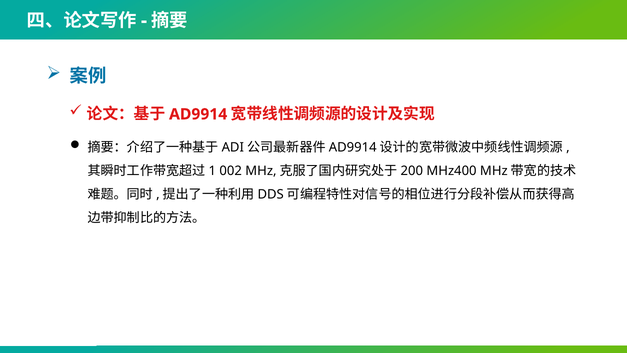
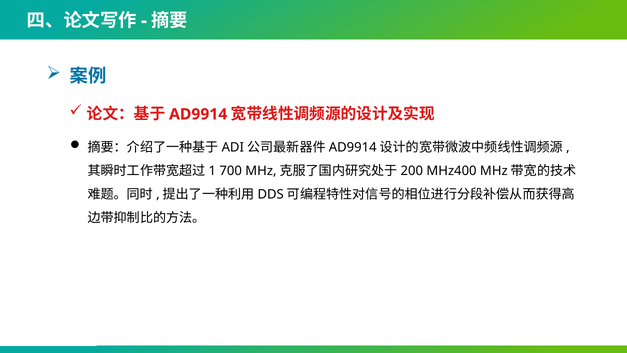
002: 002 -> 700
